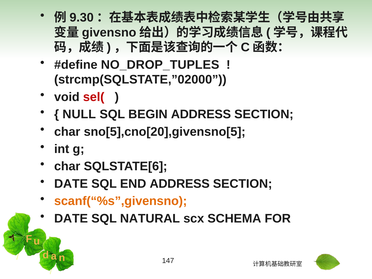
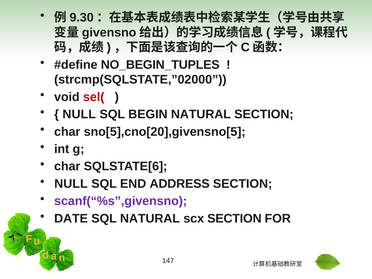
NO_DROP_TUPLES: NO_DROP_TUPLES -> NO_BEGIN_TUPLES
BEGIN ADDRESS: ADDRESS -> NATURAL
DATE at (71, 184): DATE -> NULL
scanf(“%s”,givensno colour: orange -> purple
scx SCHEMA: SCHEMA -> SECTION
